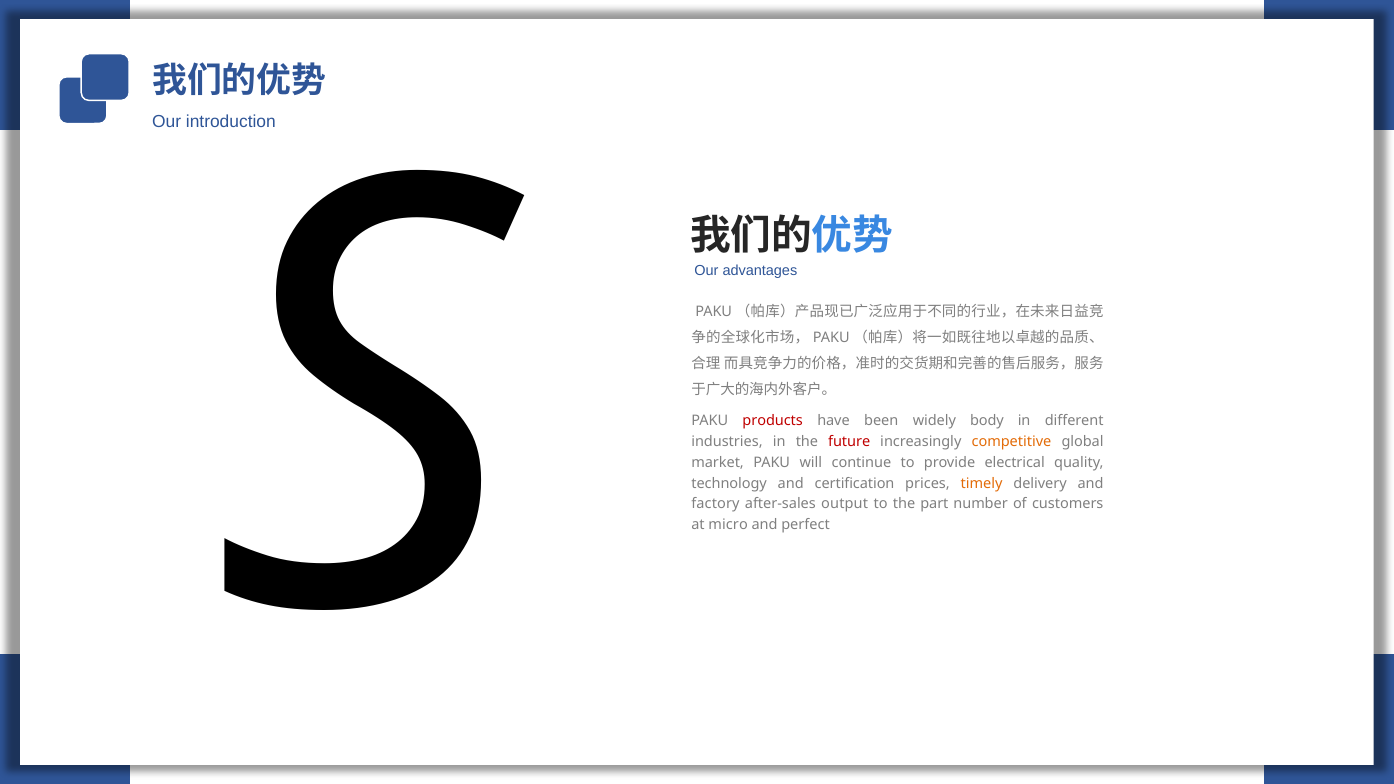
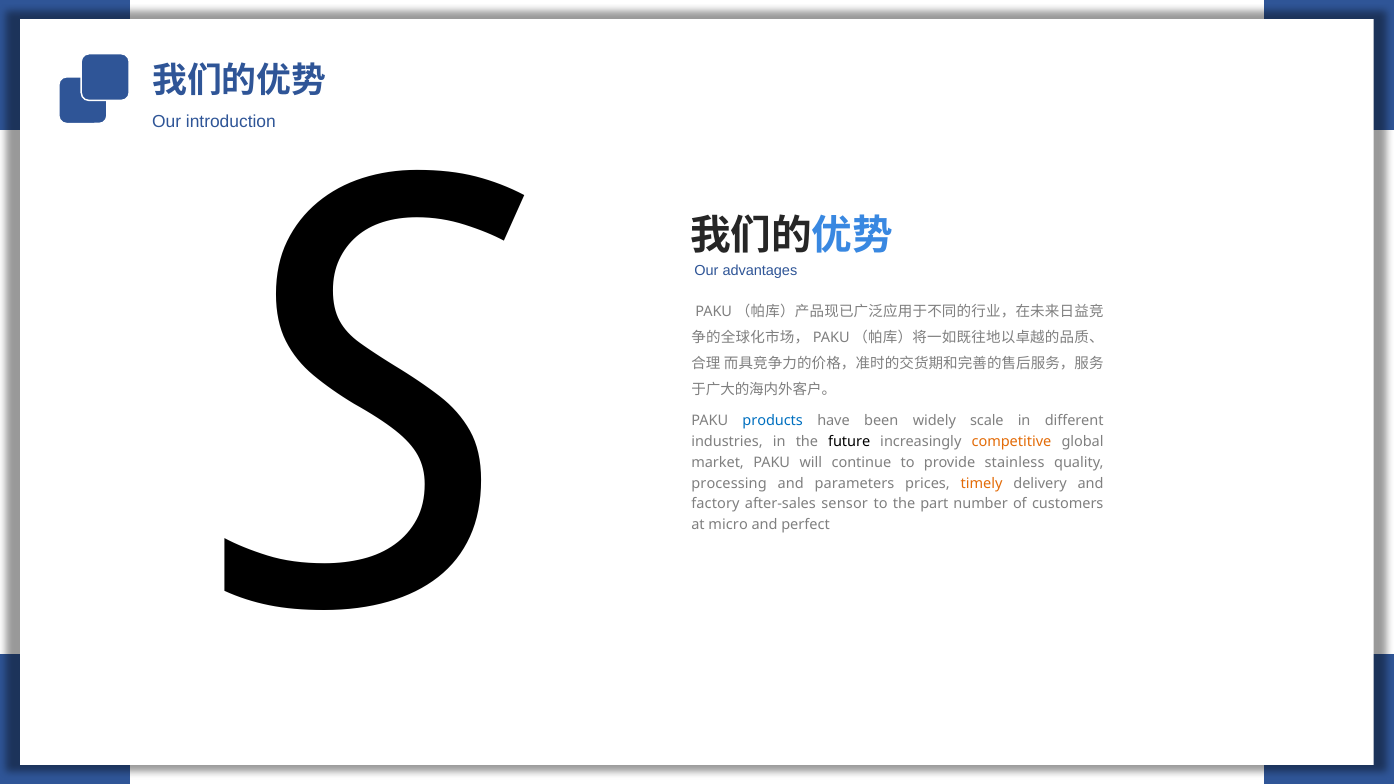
products colour: red -> blue
body: body -> scale
future colour: red -> black
electrical: electrical -> stainless
technology: technology -> processing
certification: certification -> parameters
output: output -> sensor
